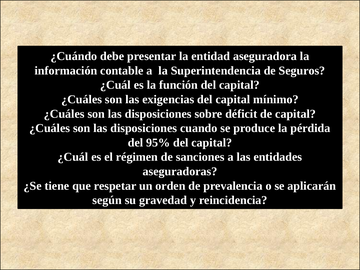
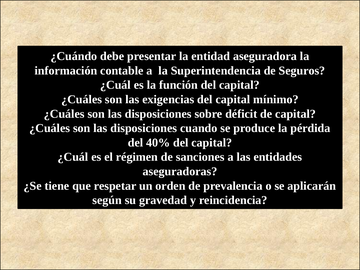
95%: 95% -> 40%
